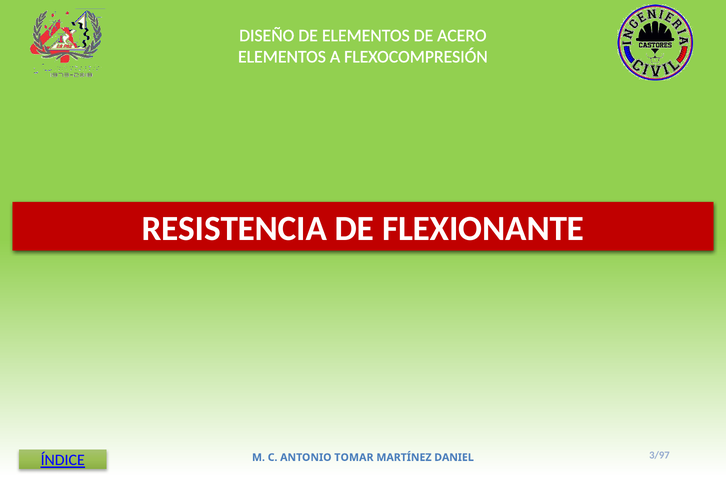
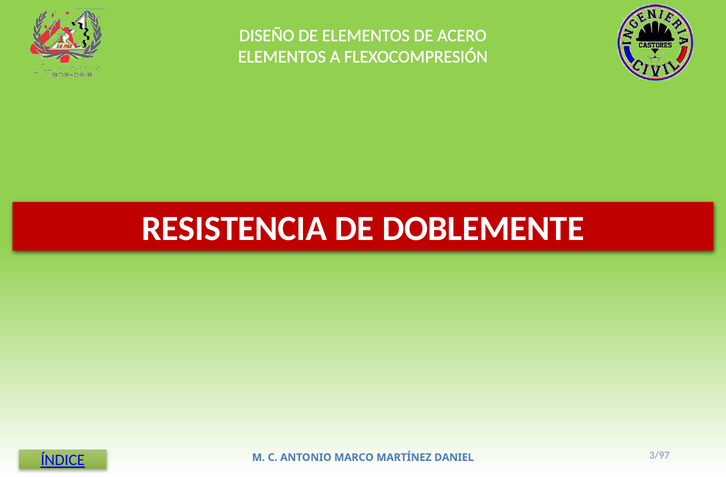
FLEXIONANTE: FLEXIONANTE -> DOBLEMENTE
TOMAR: TOMAR -> MARCO
